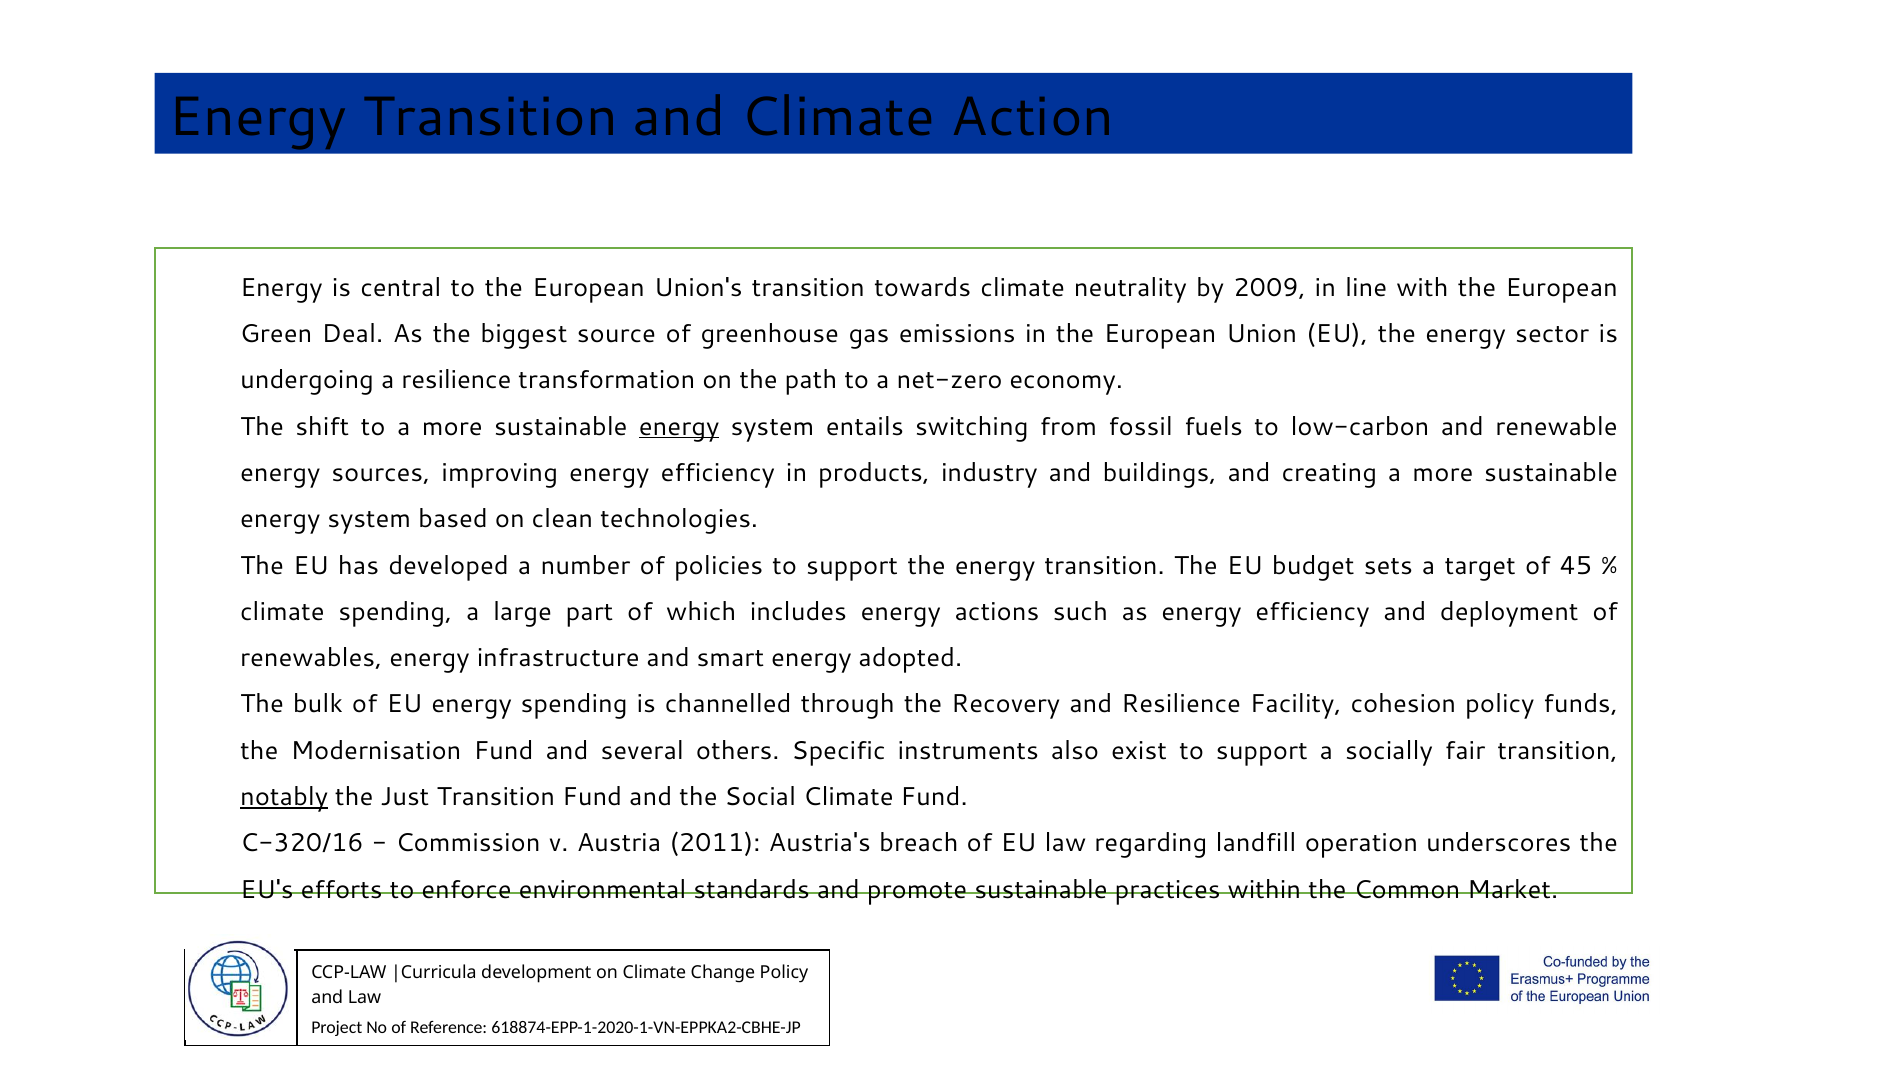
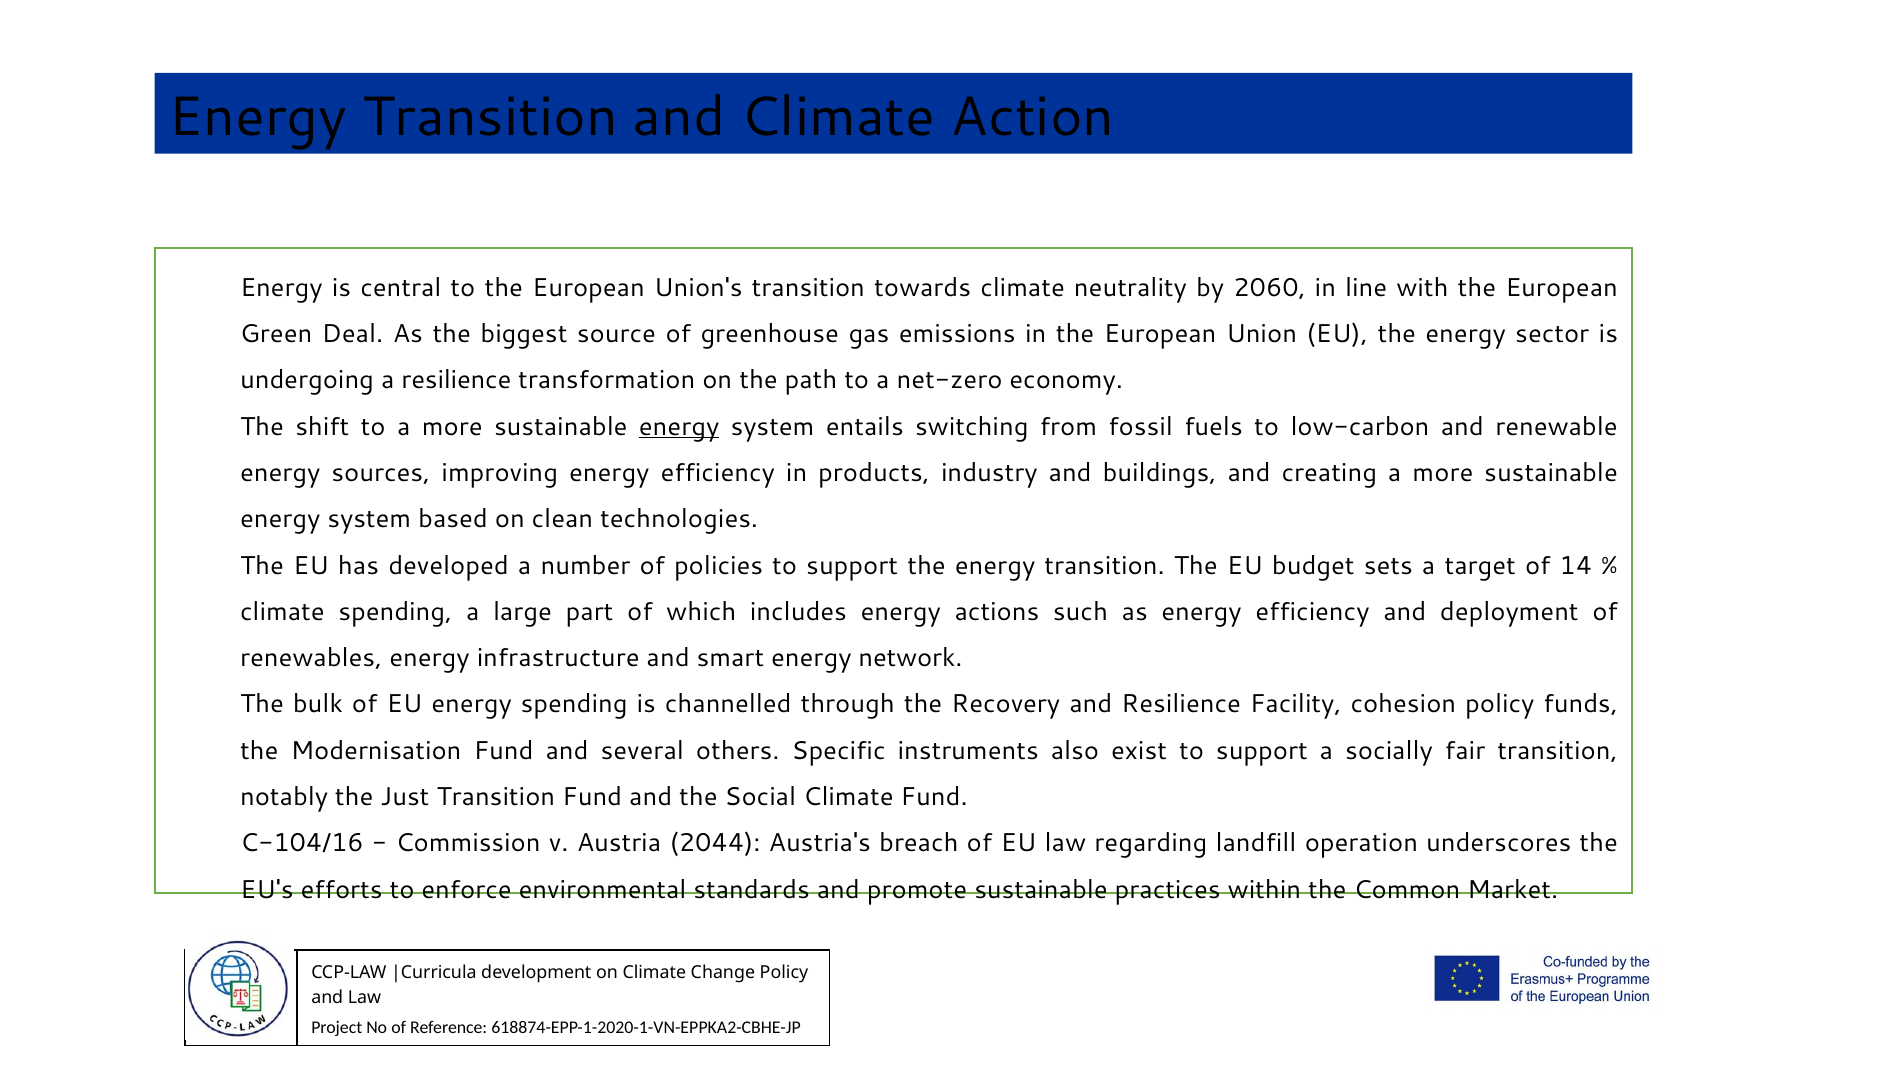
2009: 2009 -> 2060
45: 45 -> 14
adopted: adopted -> network
notably underline: present -> none
C-320/16: C-320/16 -> C-104/16
2011: 2011 -> 2044
